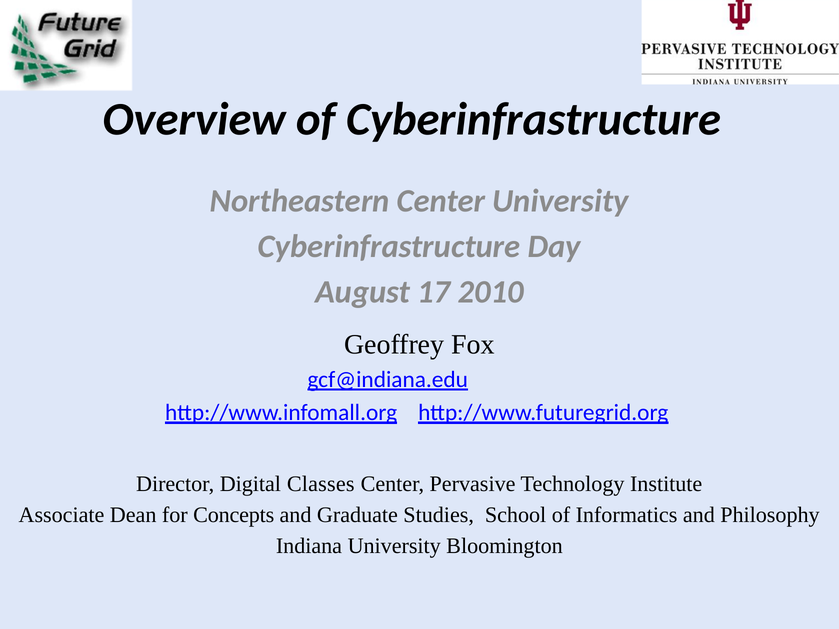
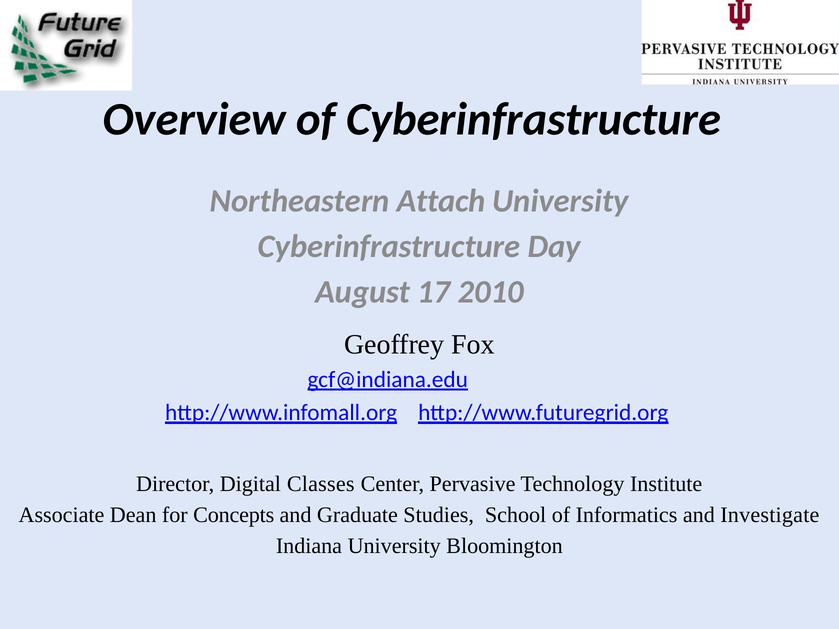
Northeastern Center: Center -> Attach
Philosophy: Philosophy -> Investigate
